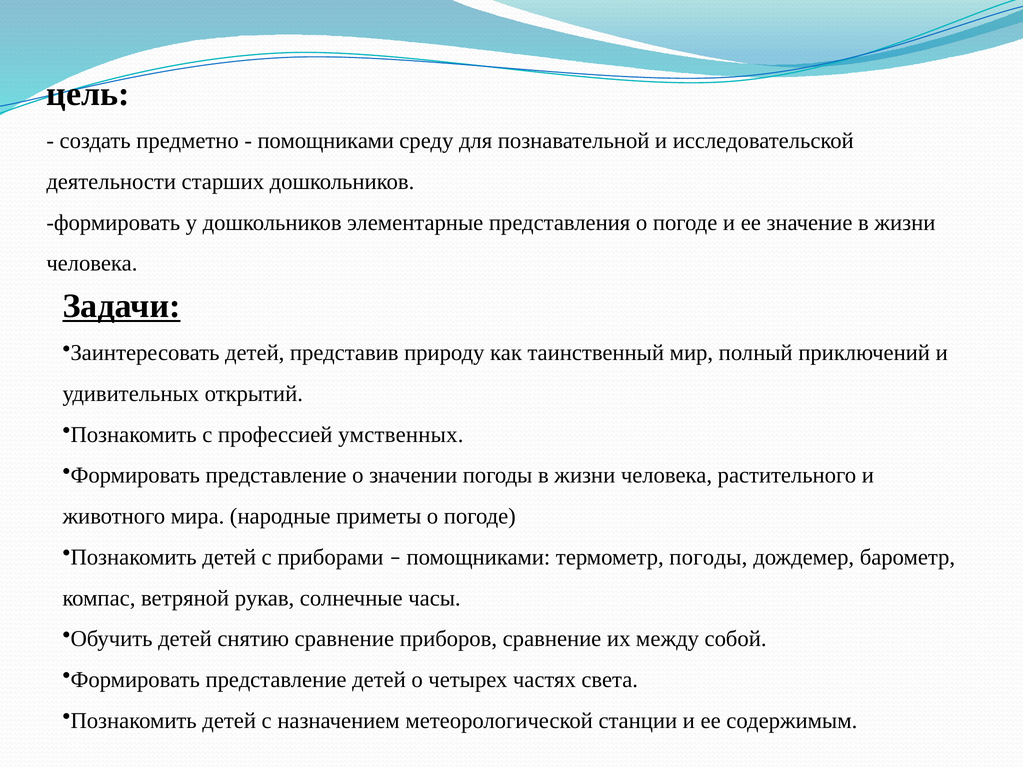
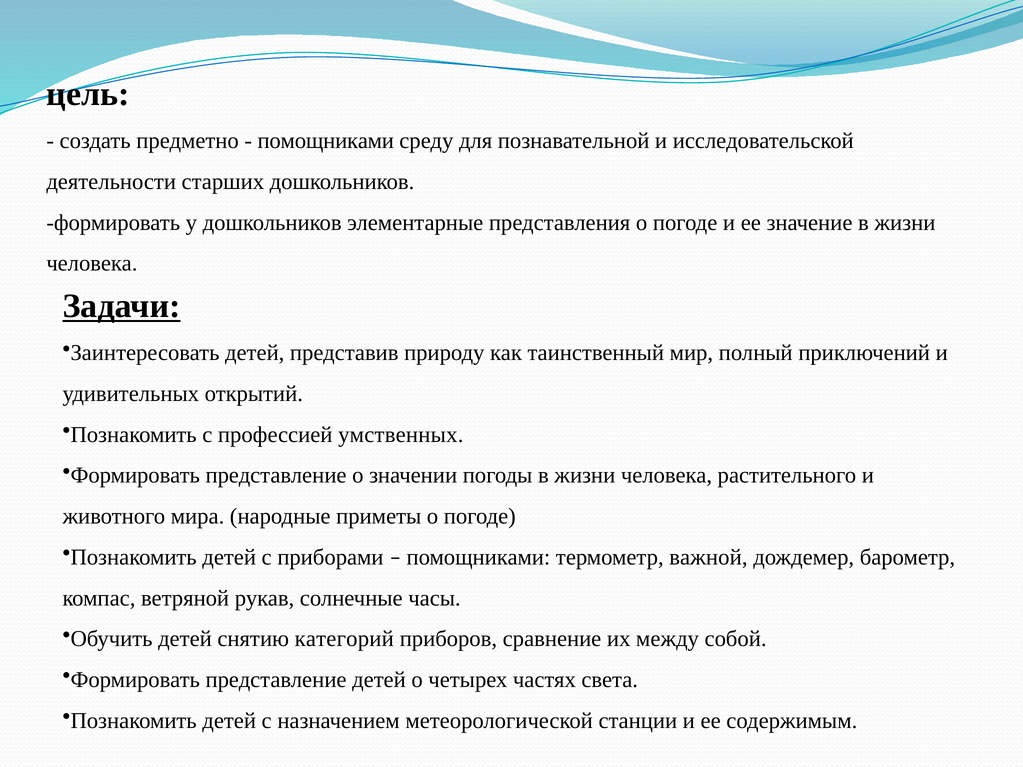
термометр погоды: погоды -> важной
снятию сравнение: сравнение -> категорий
